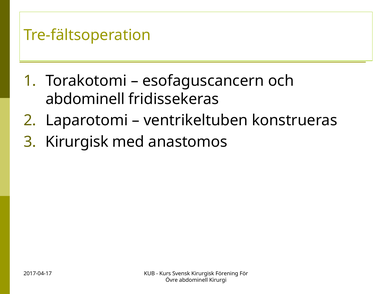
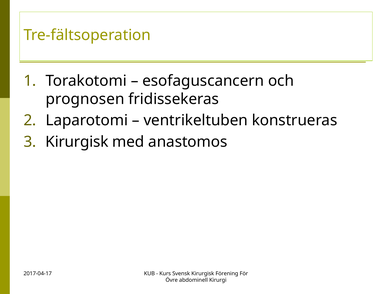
abdominell at (85, 99): abdominell -> prognosen
